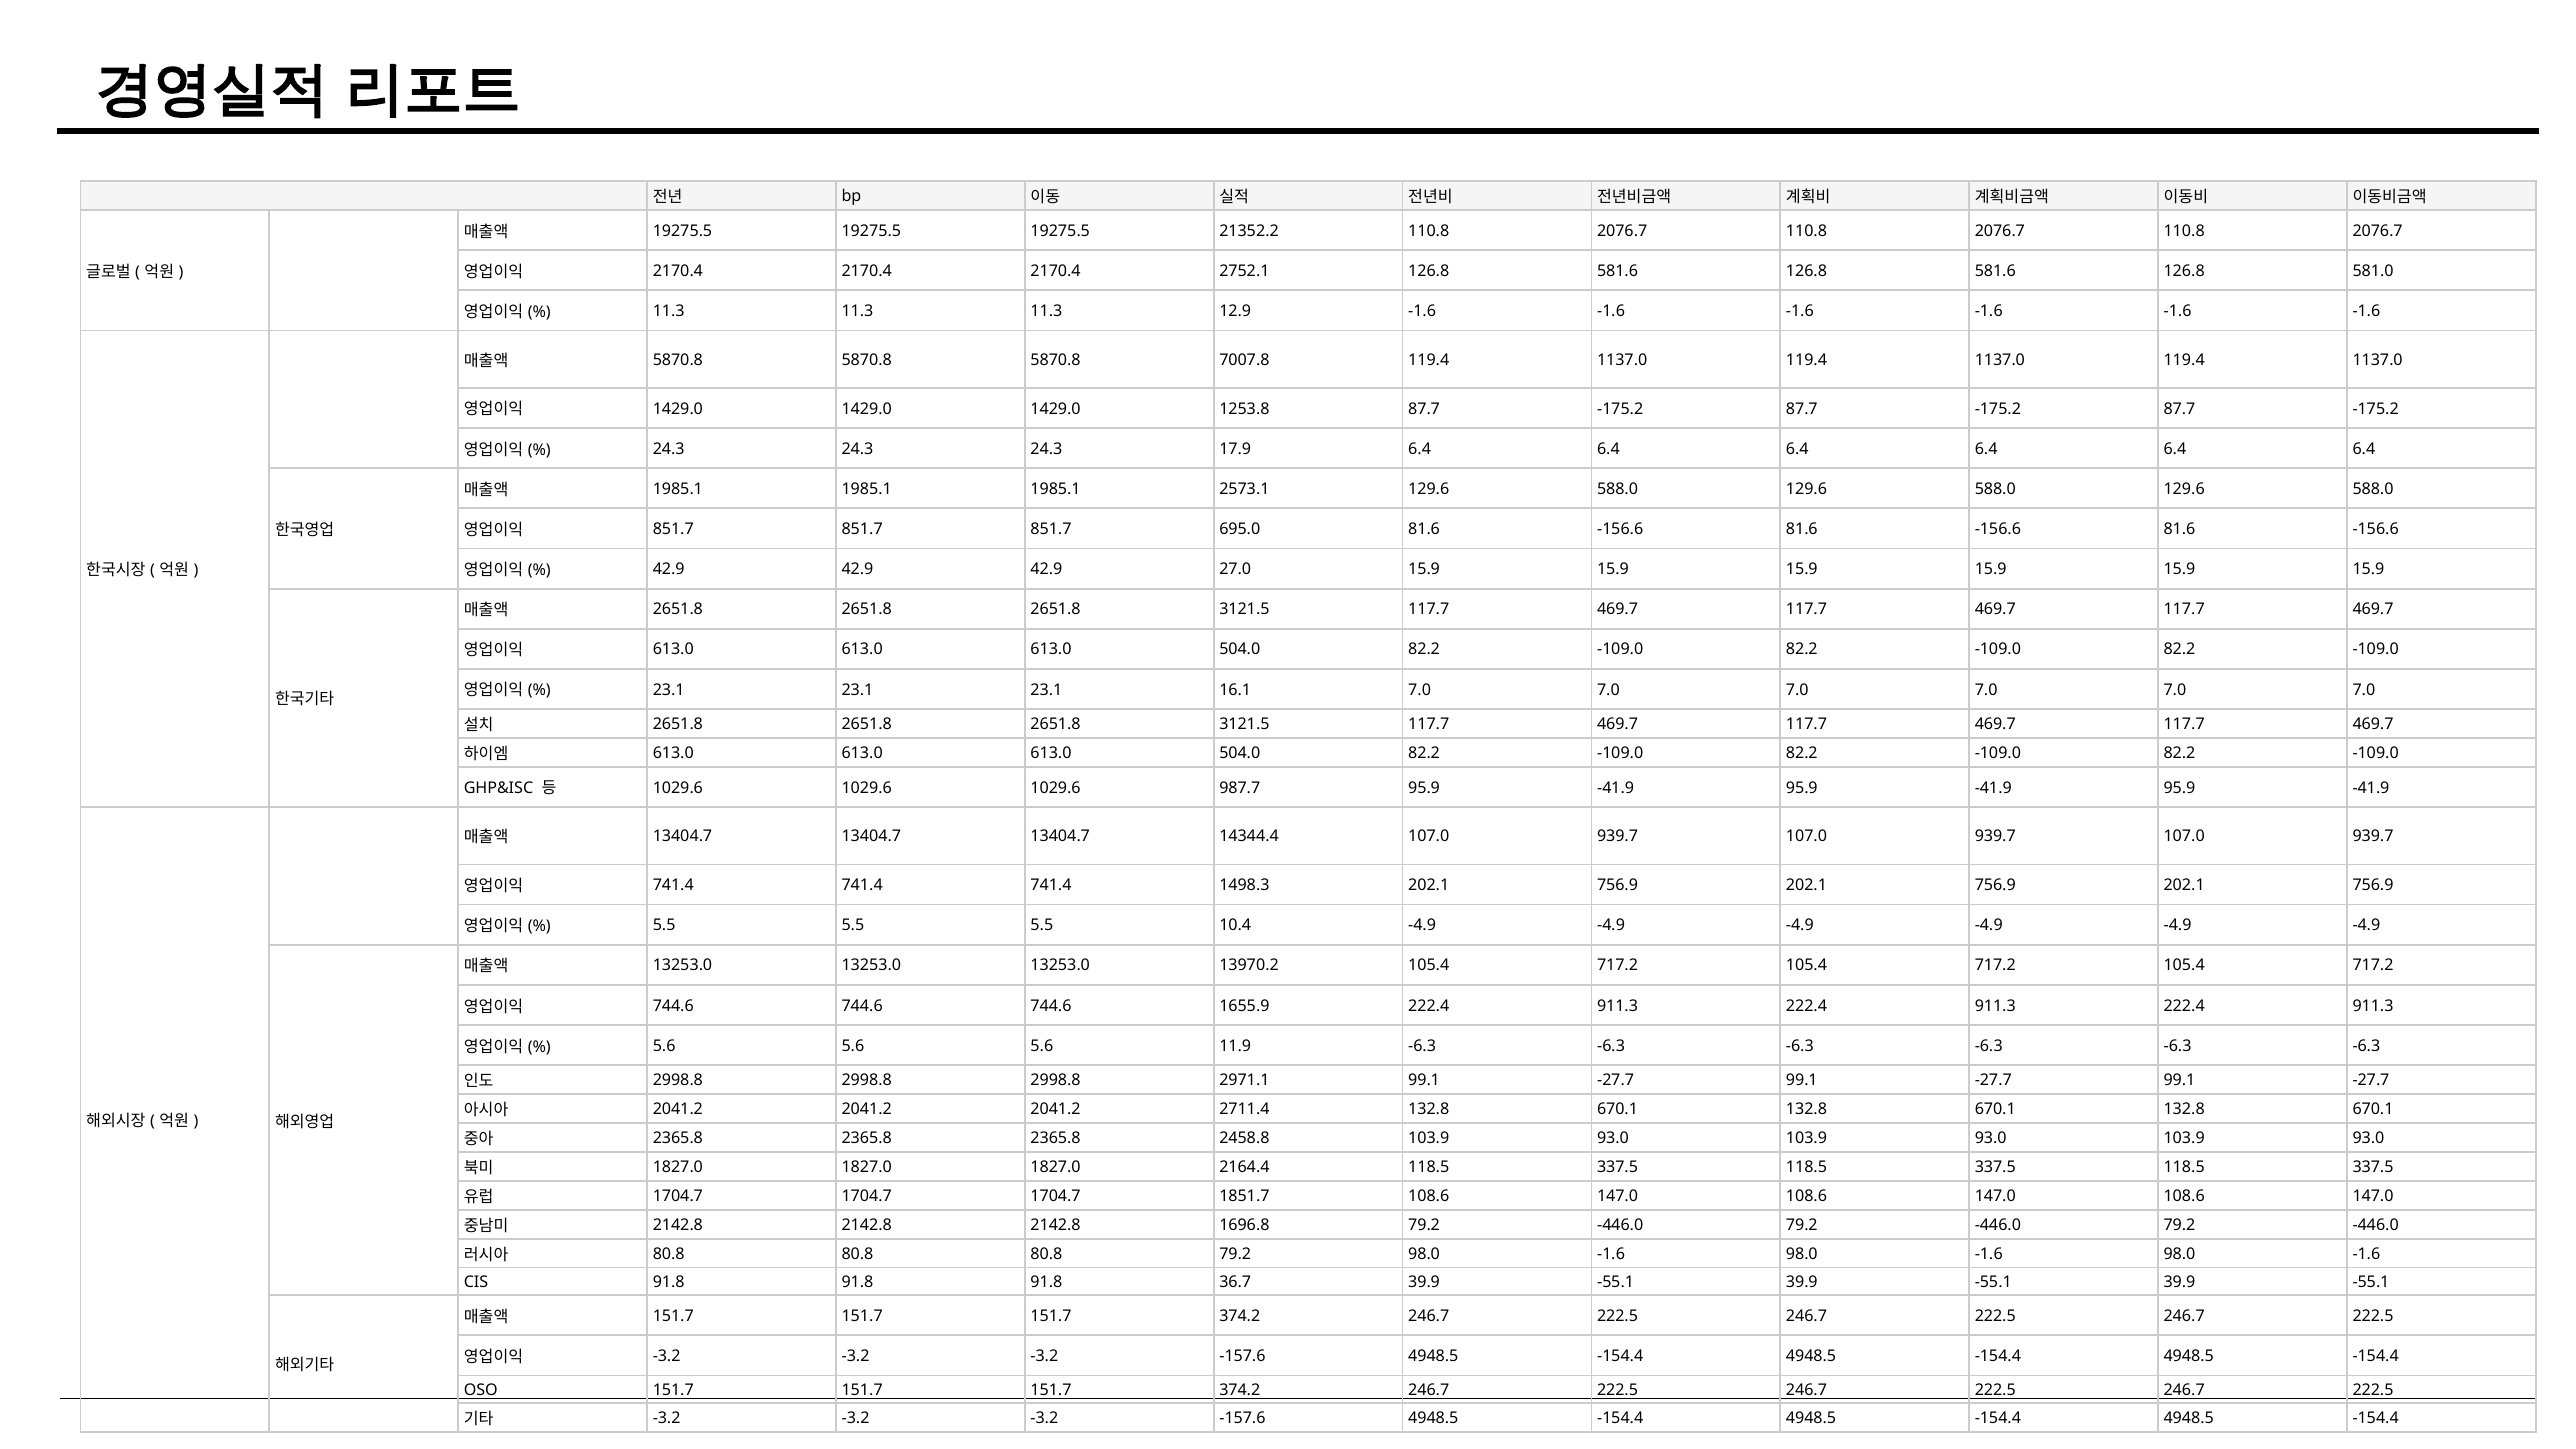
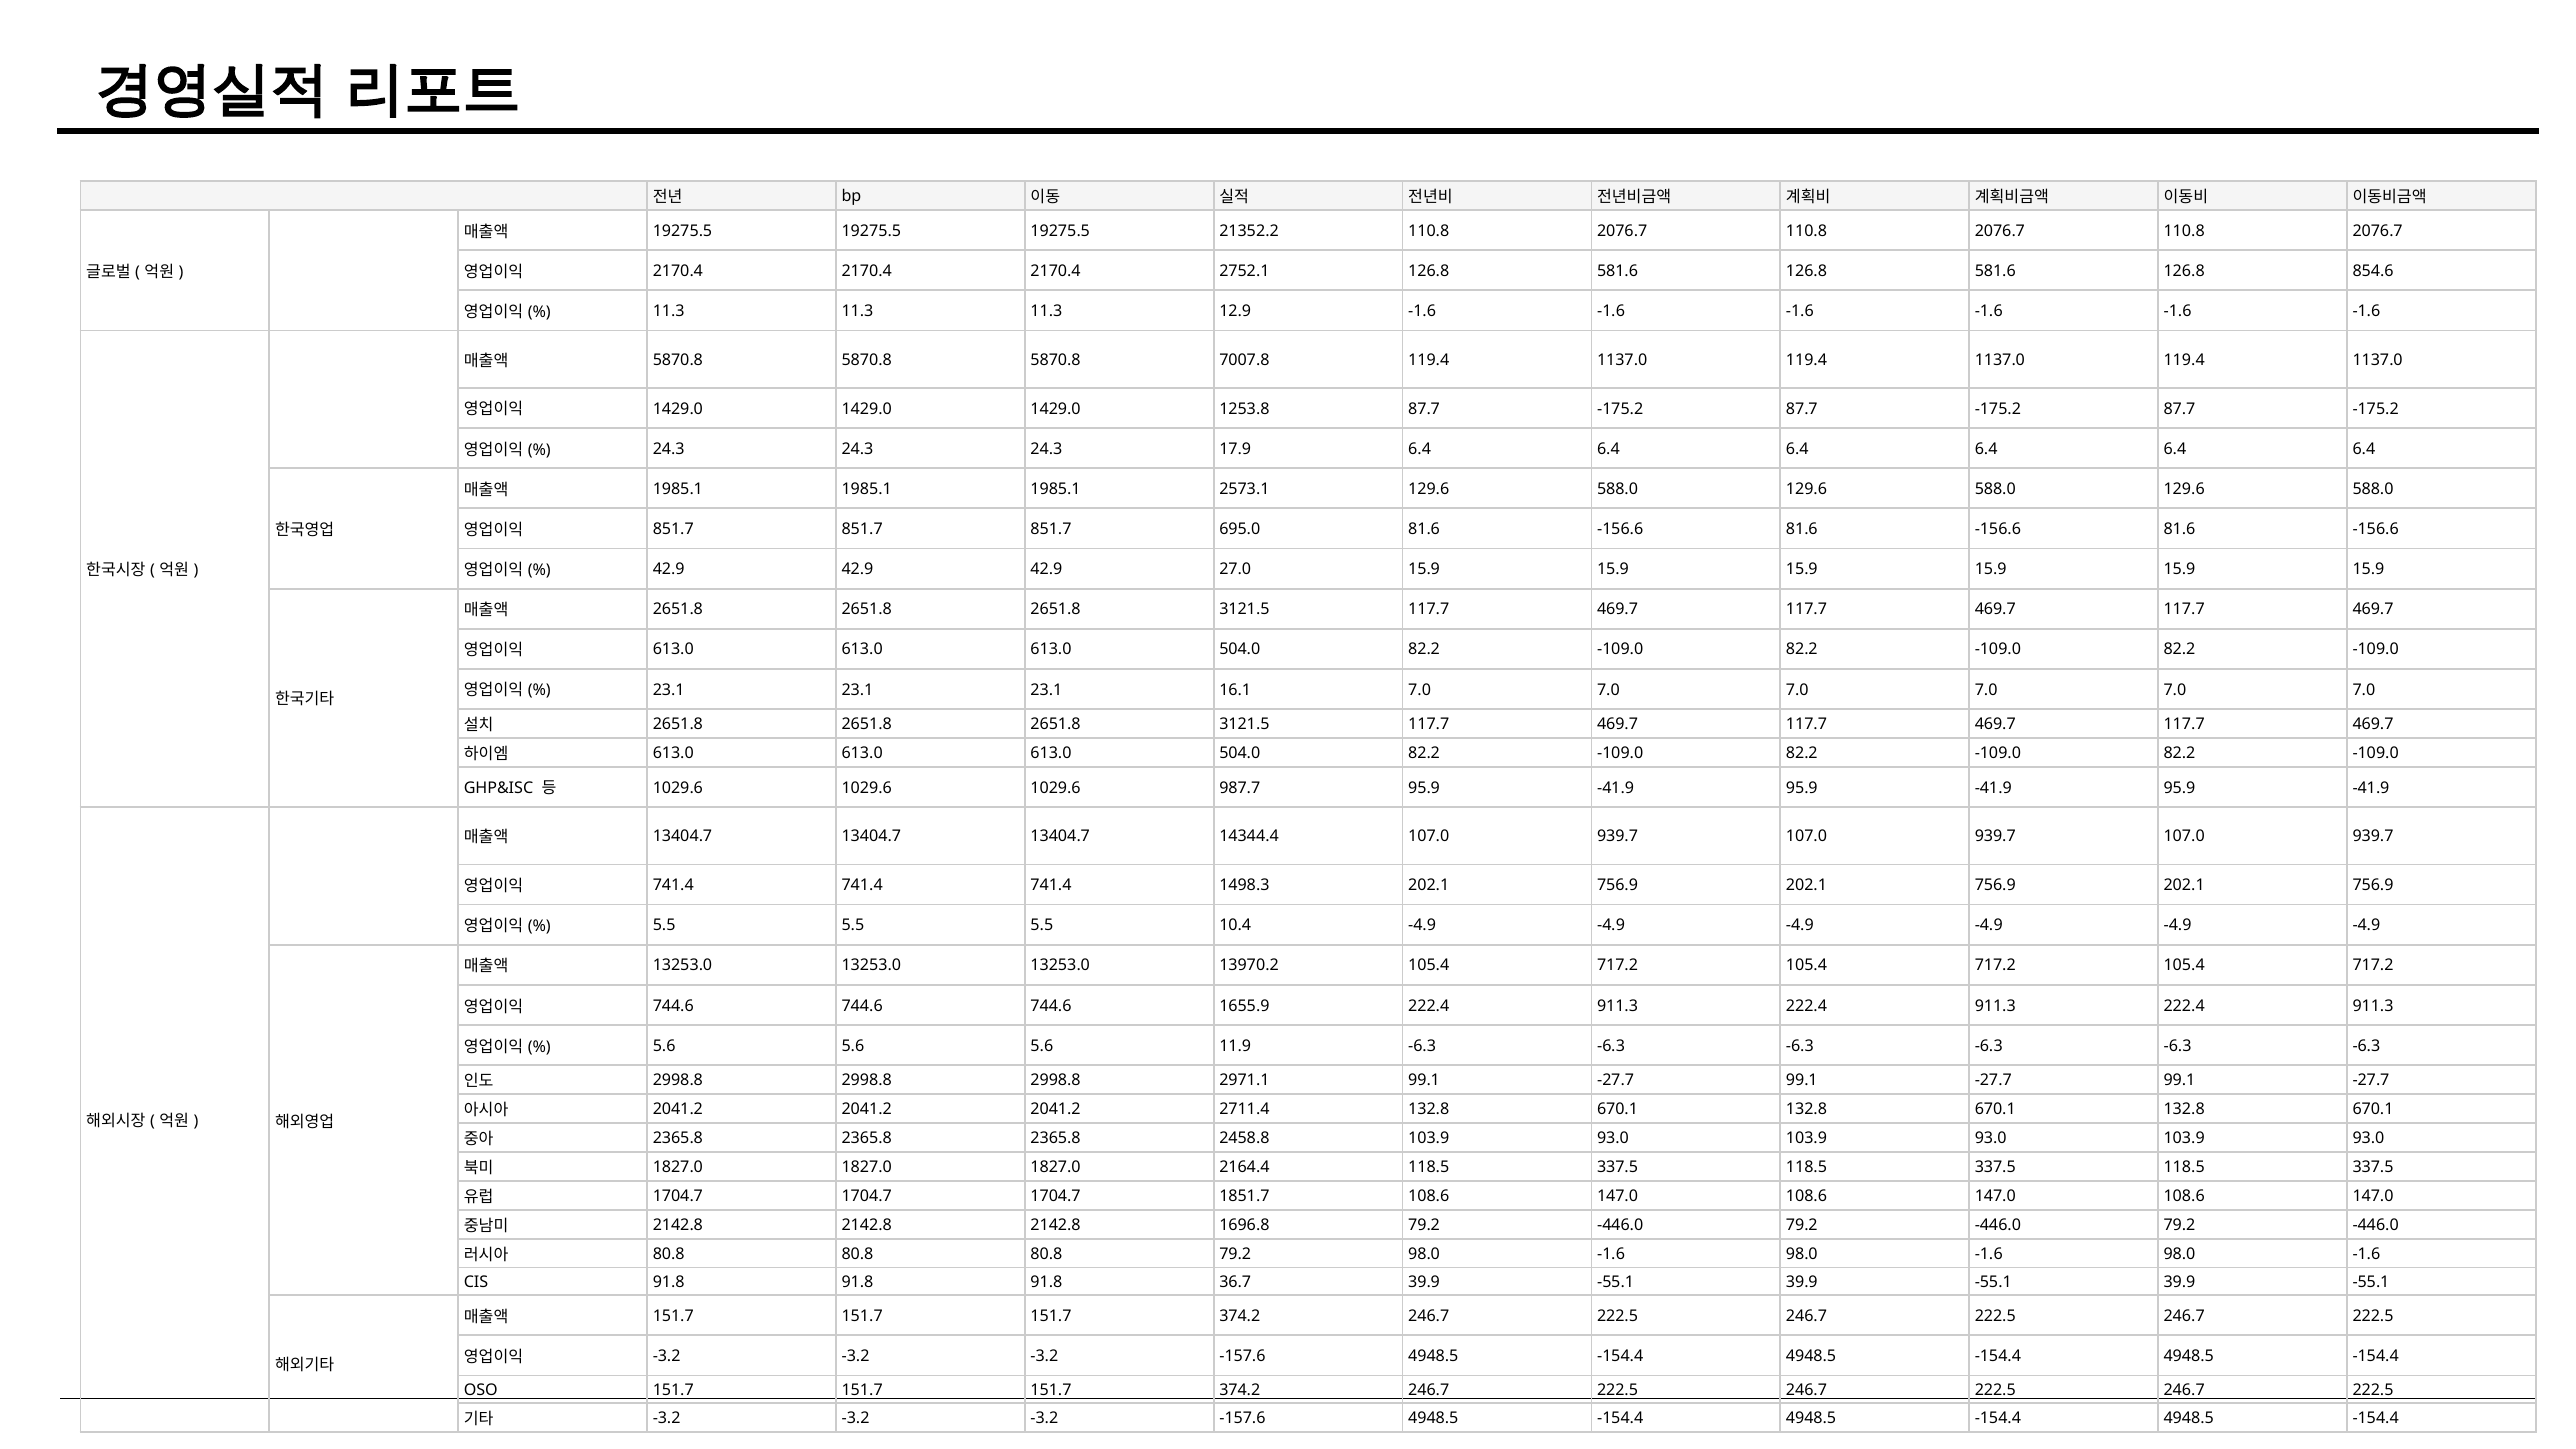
581.0: 581.0 -> 854.6
